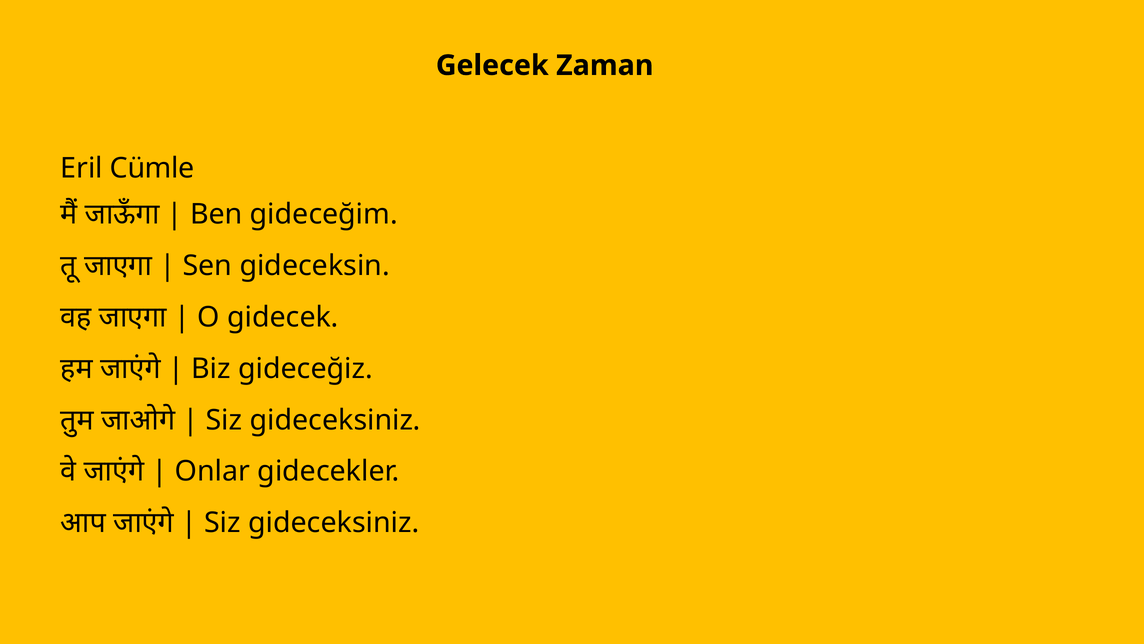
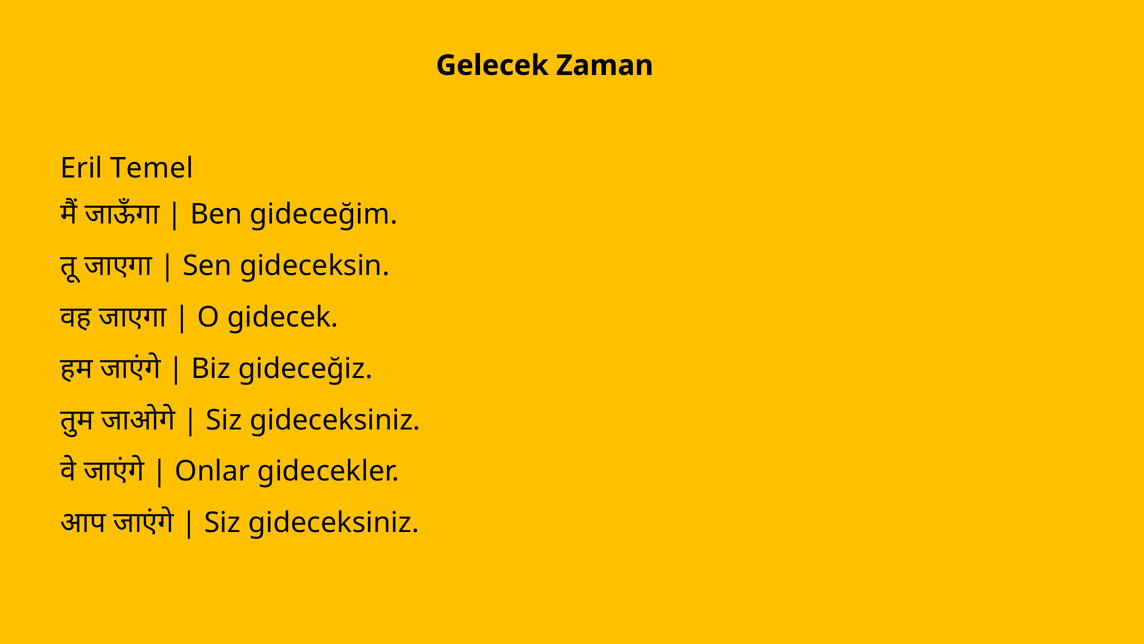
Cümle: Cümle -> Temel
